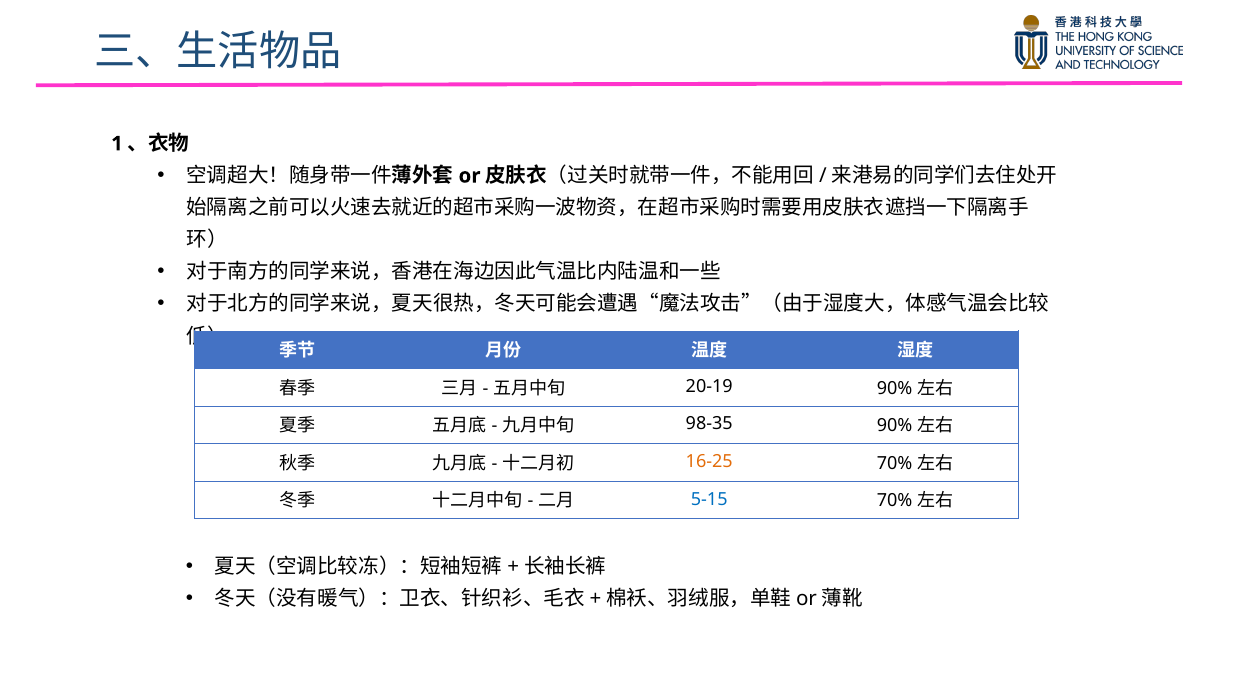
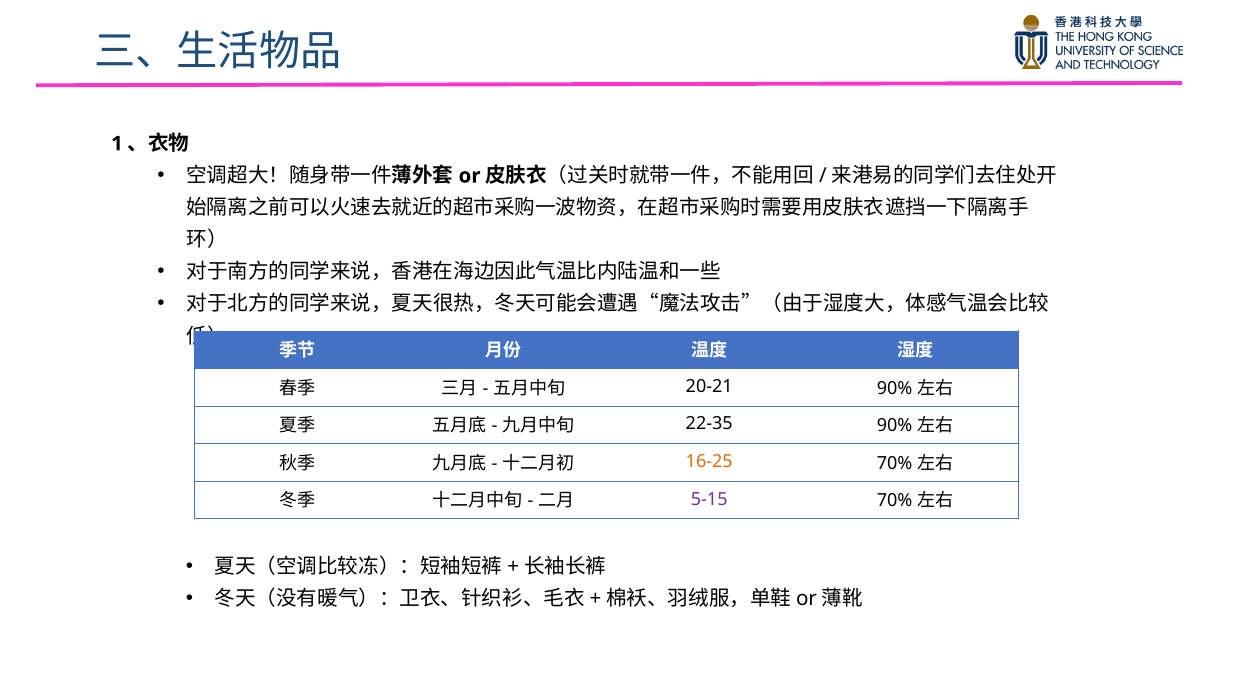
20-19: 20-19 -> 20-21
98-35: 98-35 -> 22-35
5-15 colour: blue -> purple
